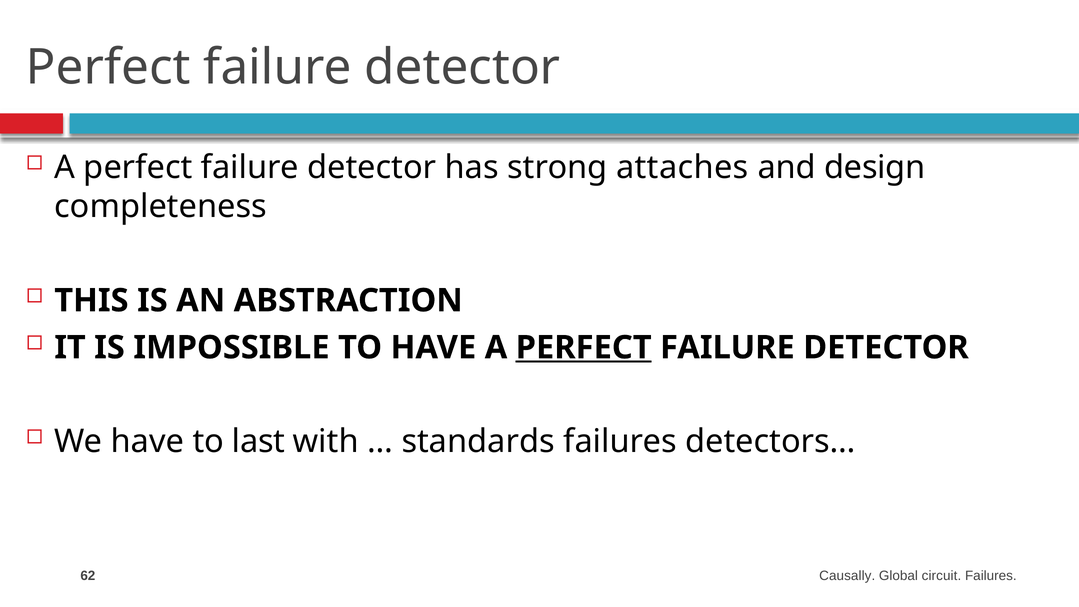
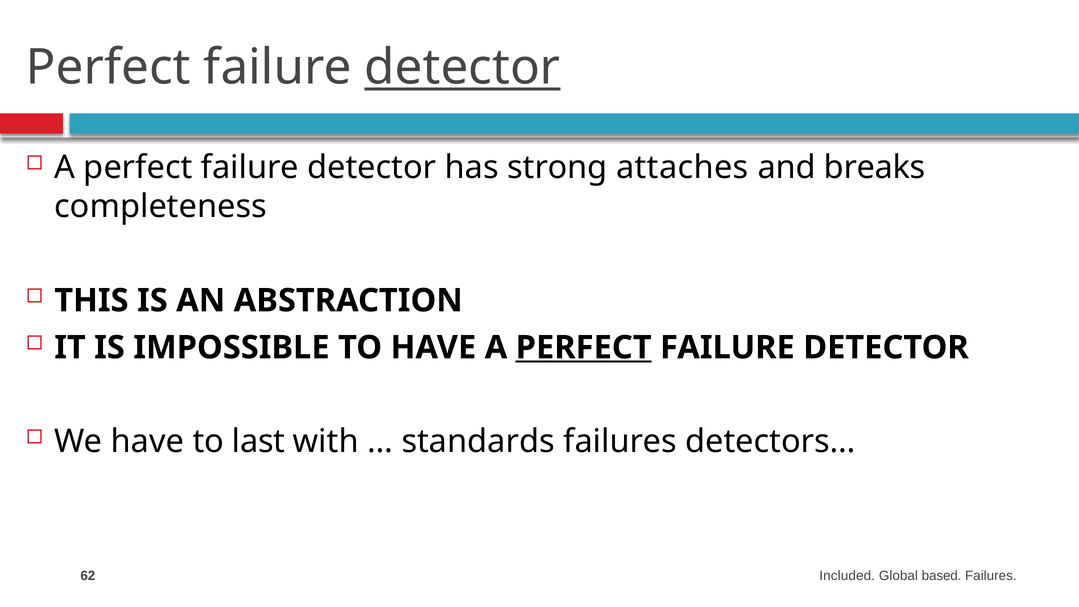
detector at (462, 68) underline: none -> present
design: design -> breaks
Causally: Causally -> Included
circuit: circuit -> based
